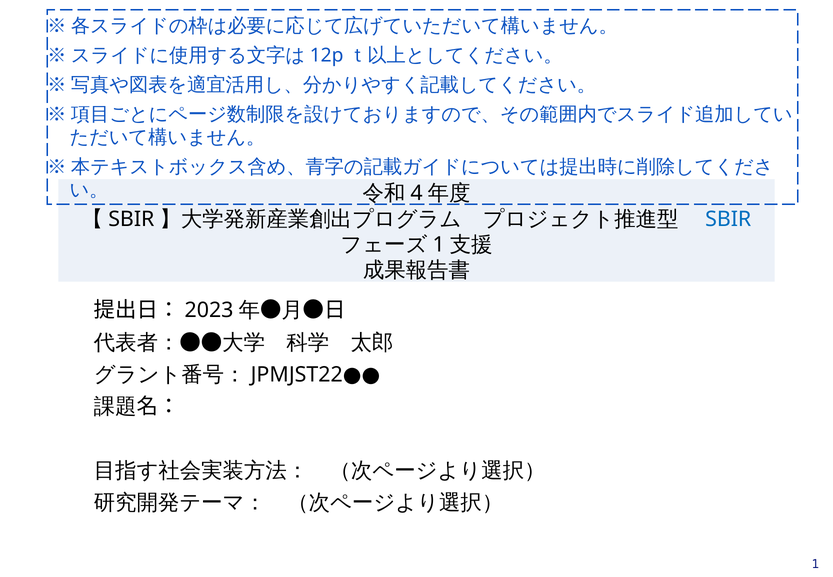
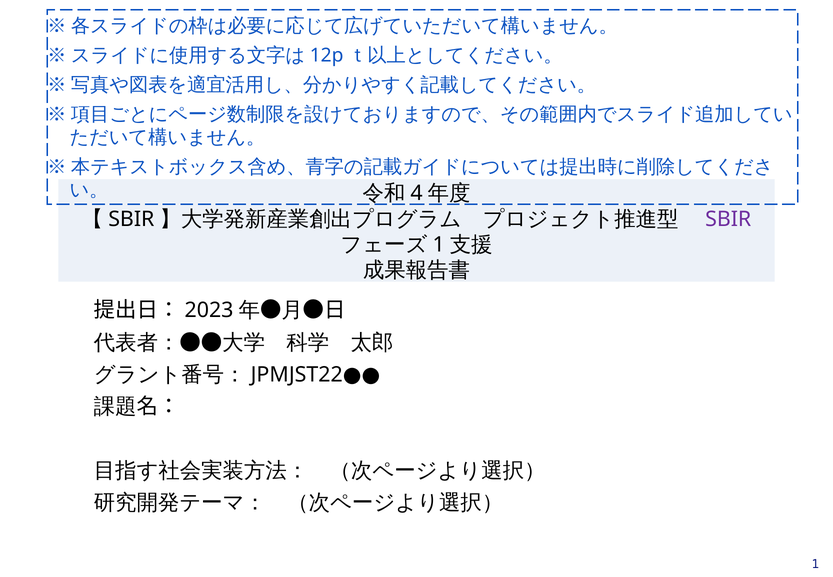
SBIR colour: blue -> purple
